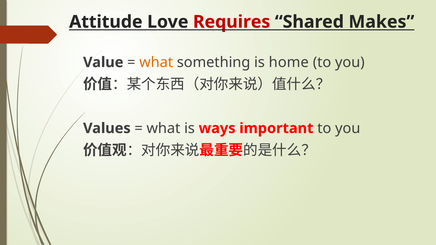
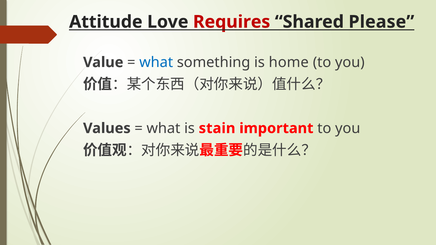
Makes: Makes -> Please
what at (156, 62) colour: orange -> blue
ways: ways -> stain
